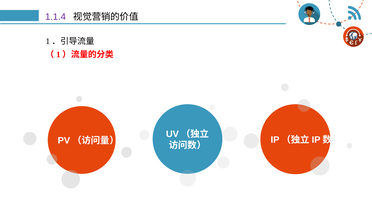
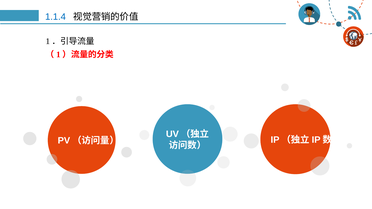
1.1.4 colour: purple -> blue
